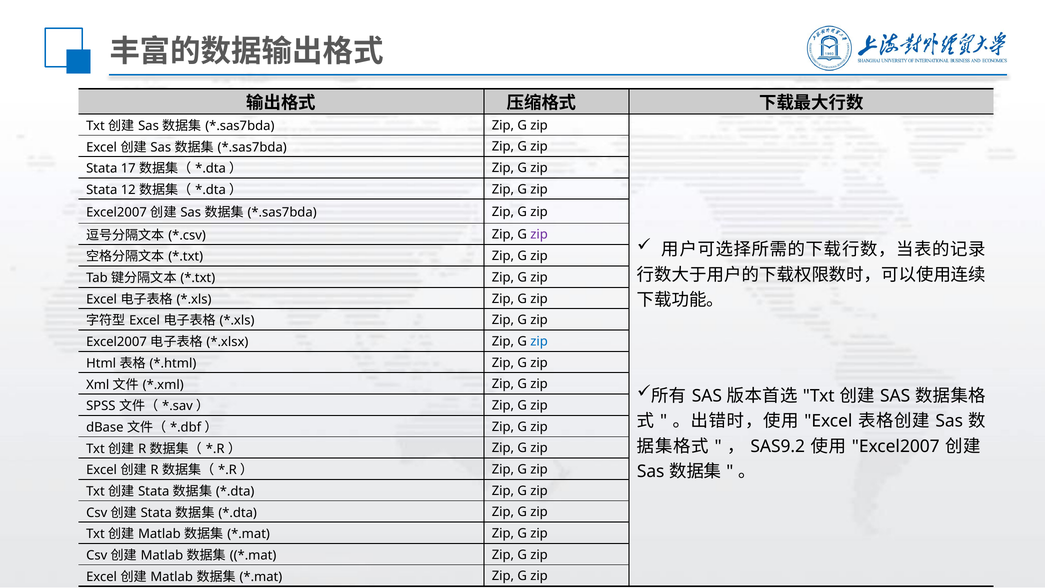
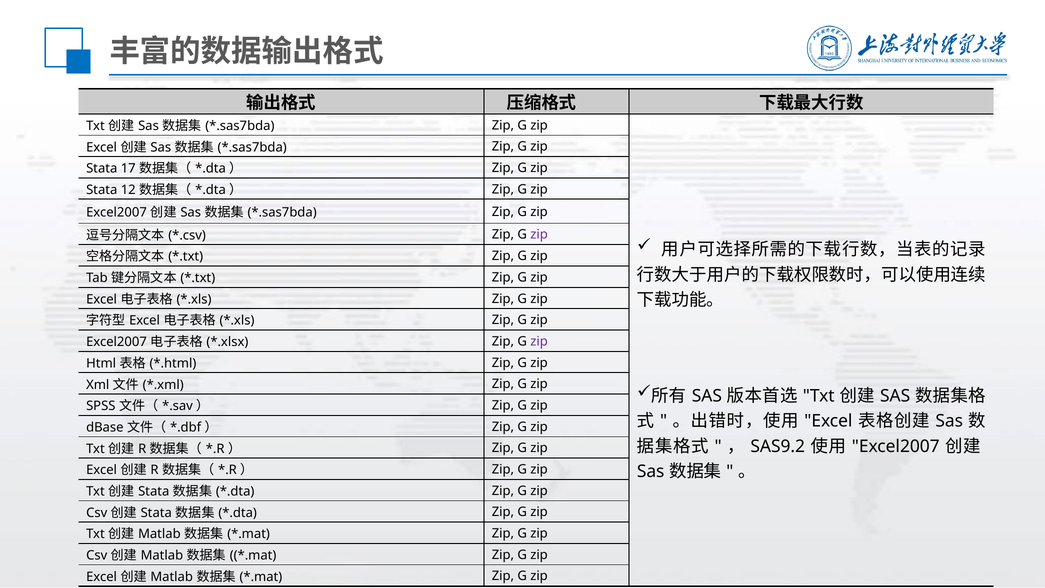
zip at (539, 341) colour: blue -> purple
